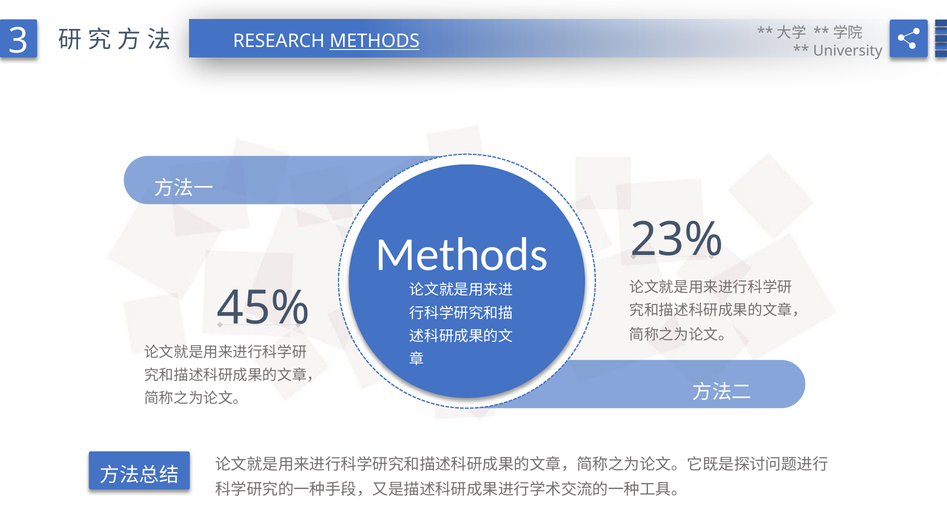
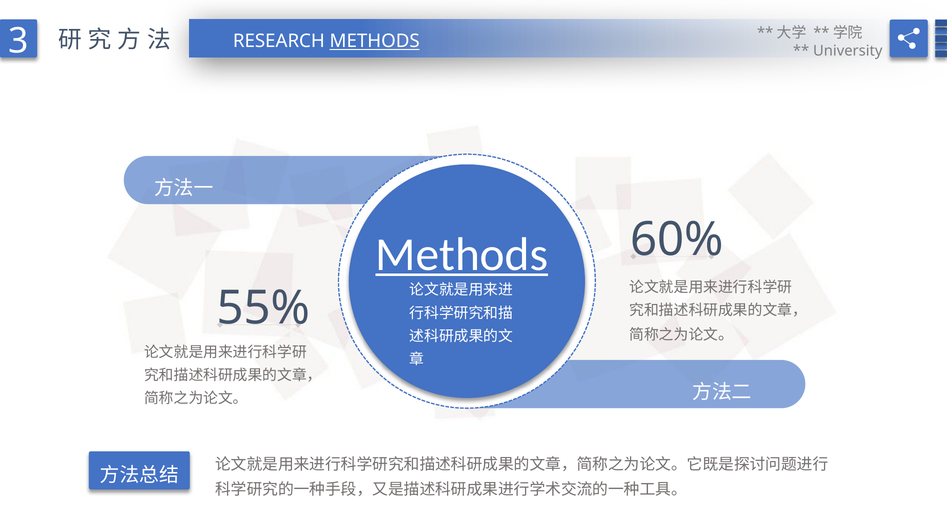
23%: 23% -> 60%
Methods at (462, 255) underline: none -> present
45%: 45% -> 55%
